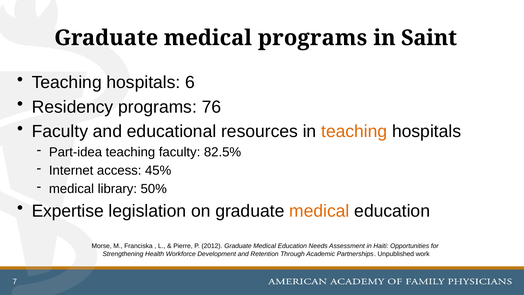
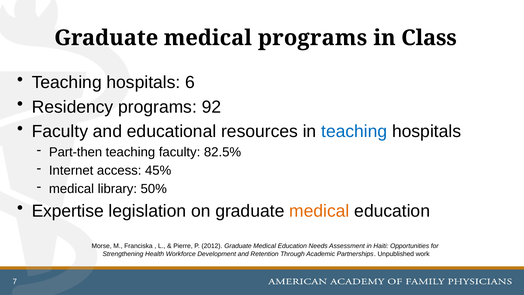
Saint: Saint -> Class
76: 76 -> 92
teaching at (354, 131) colour: orange -> blue
Part-idea: Part-idea -> Part-then
